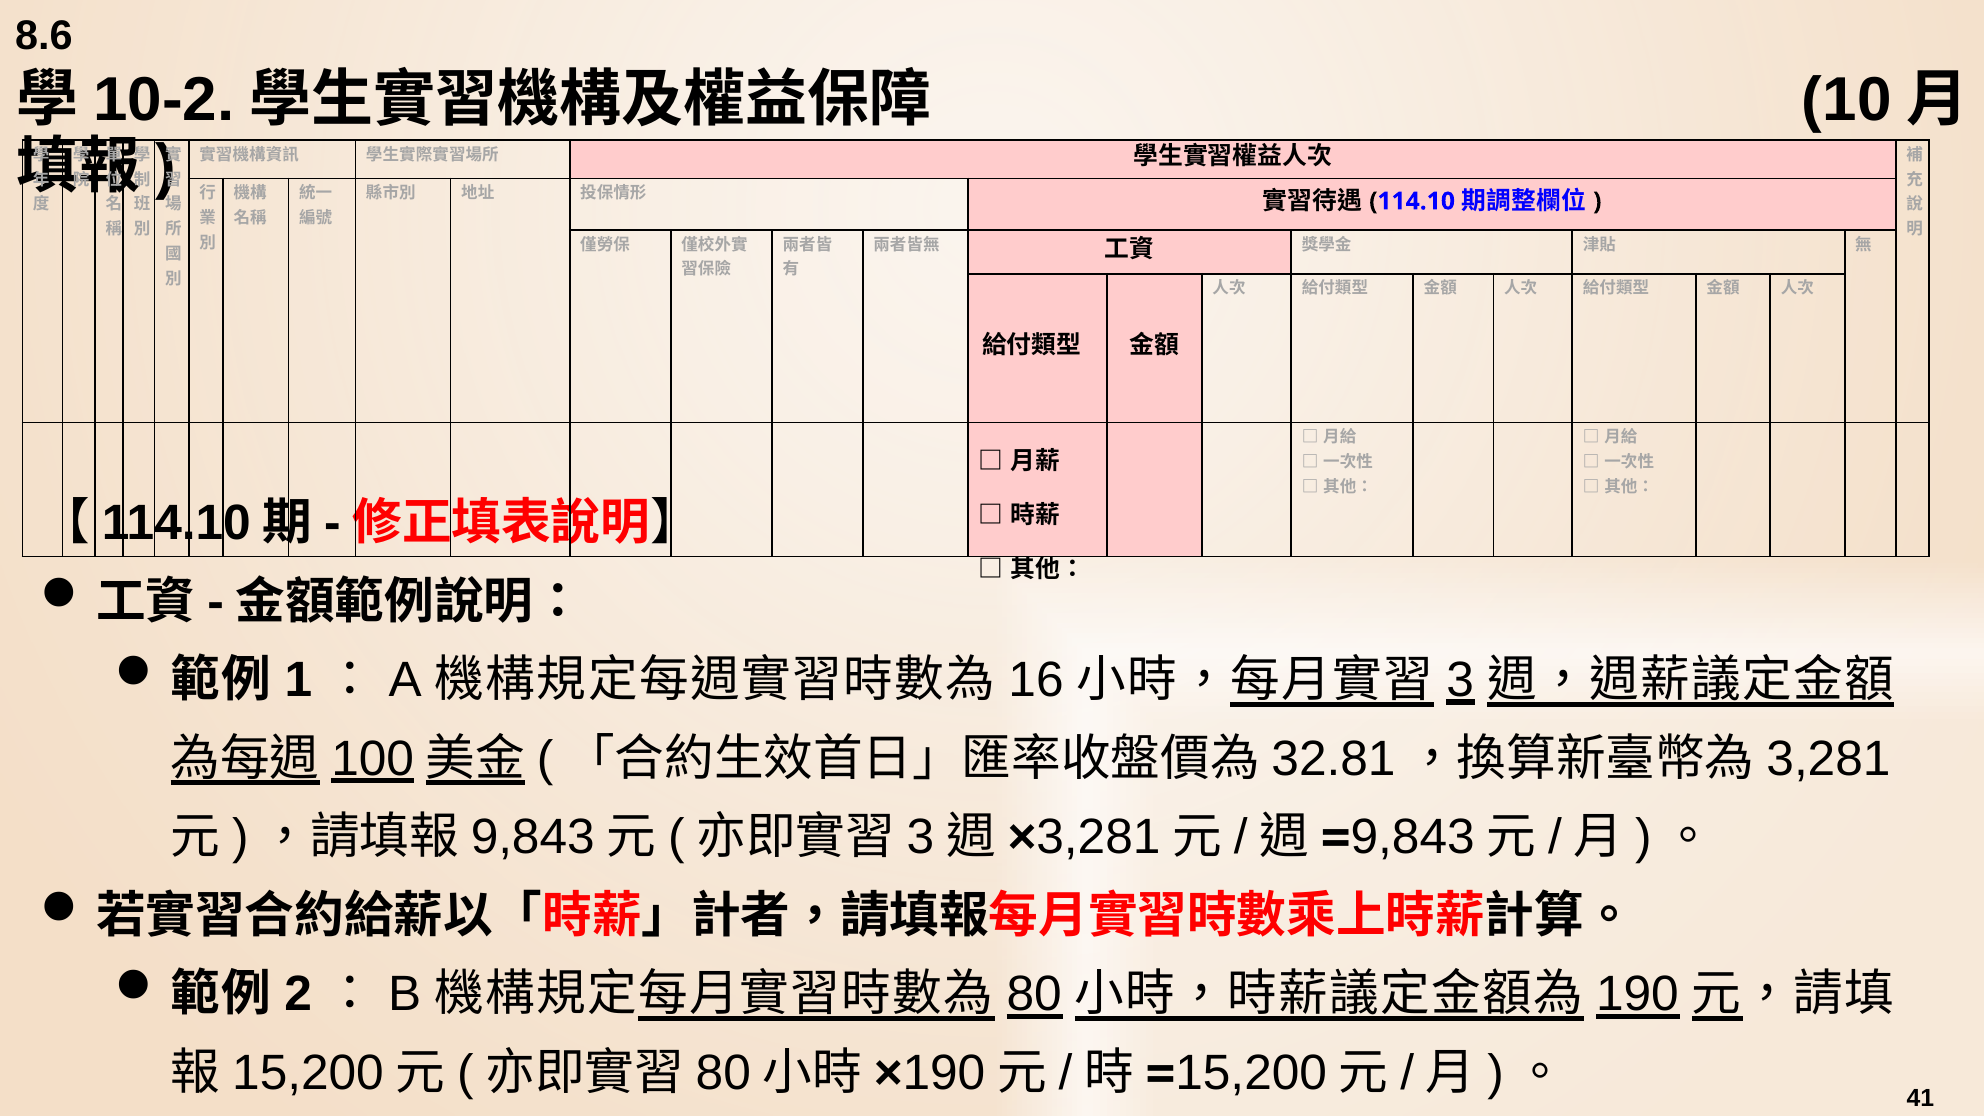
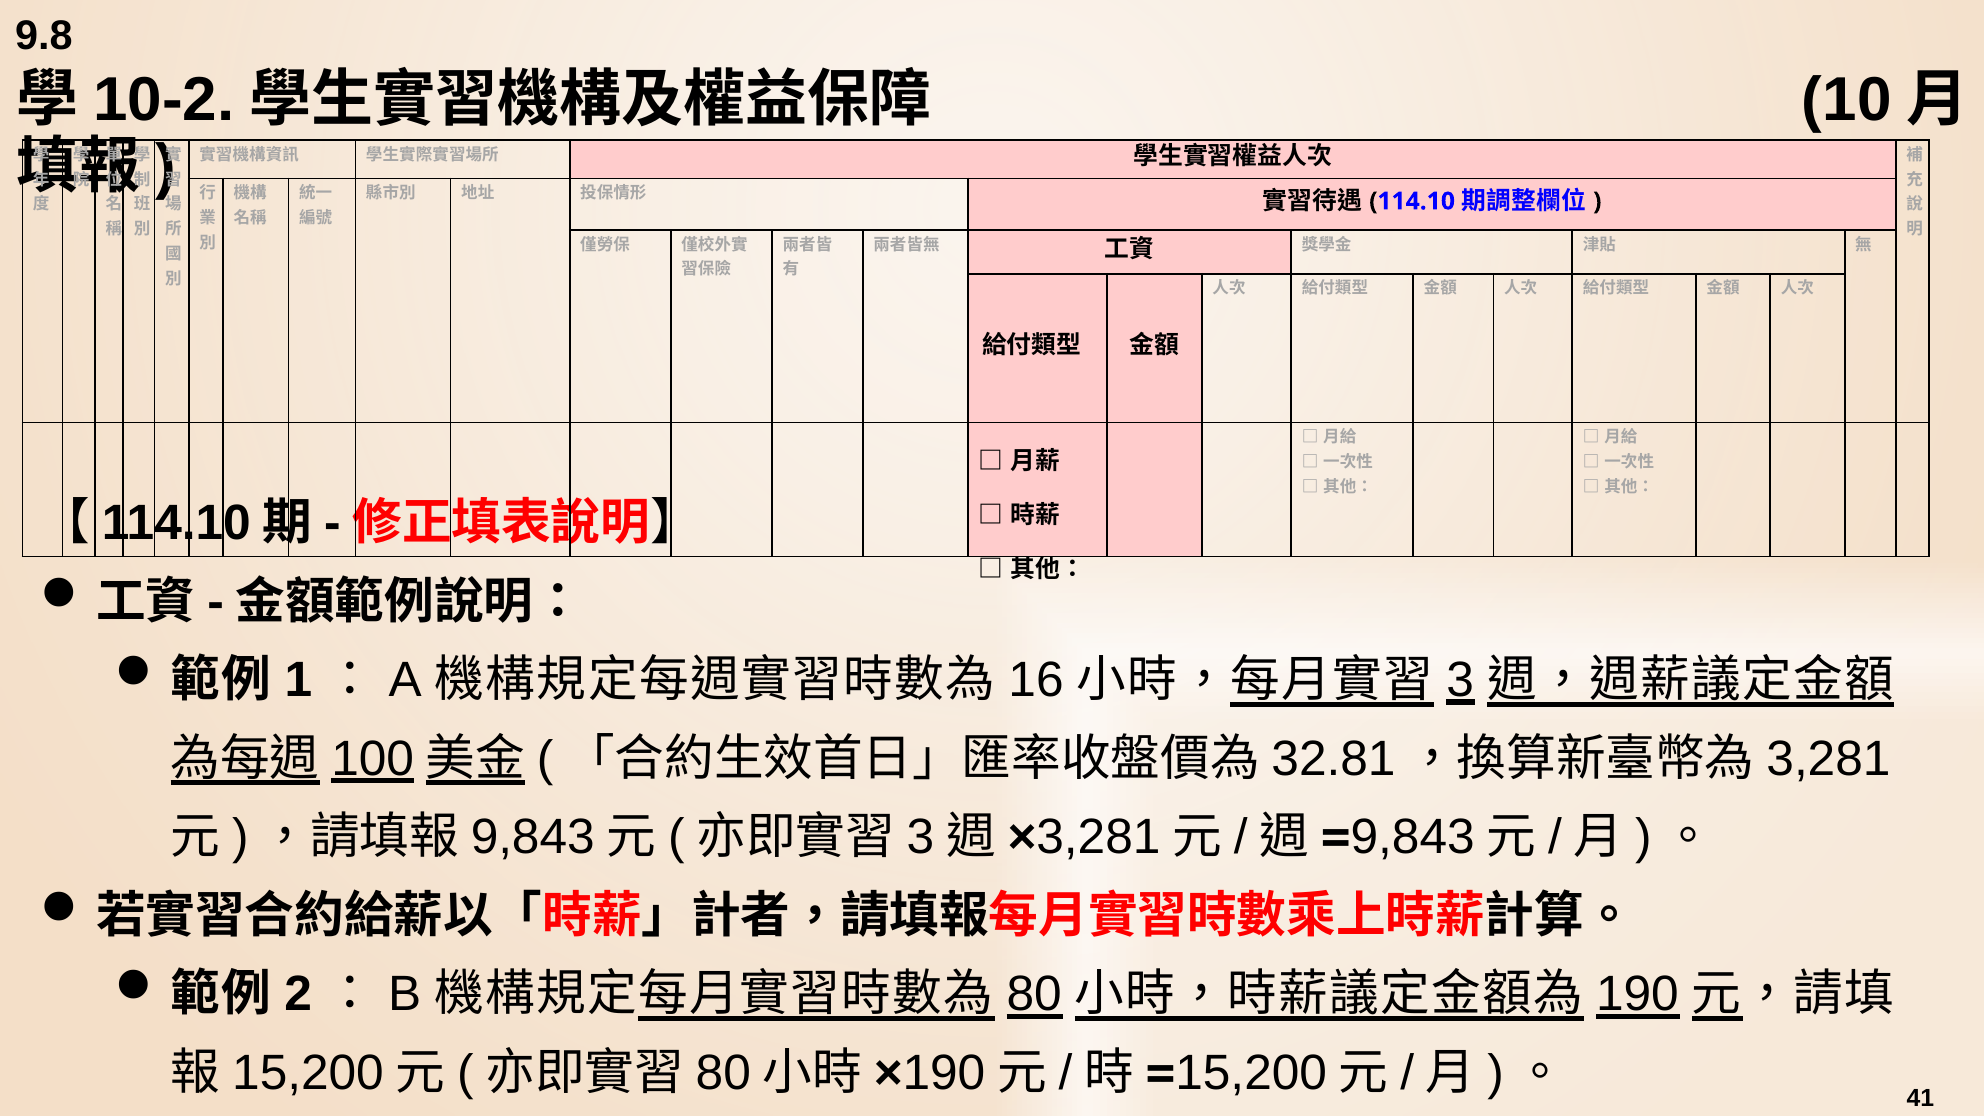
8.6: 8.6 -> 9.8
